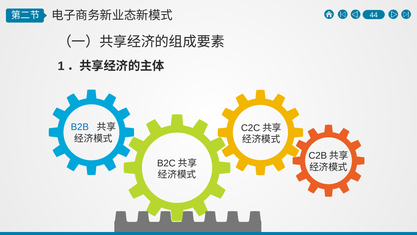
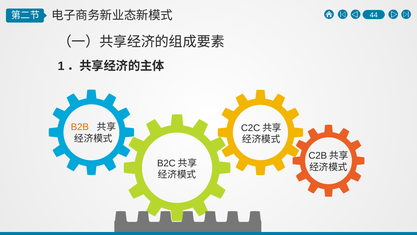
B2B colour: blue -> orange
